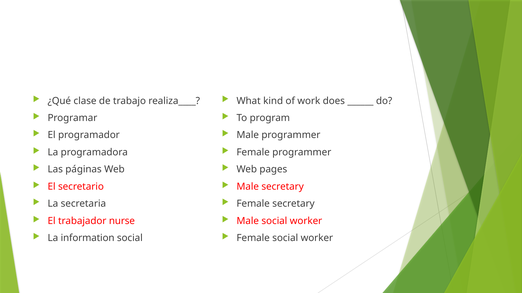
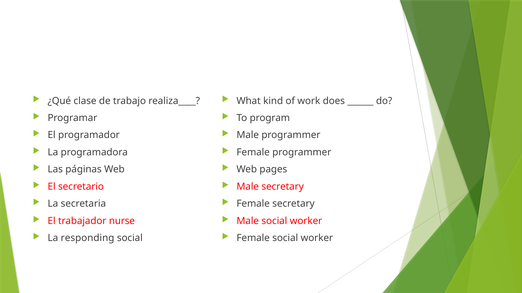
information: information -> responding
